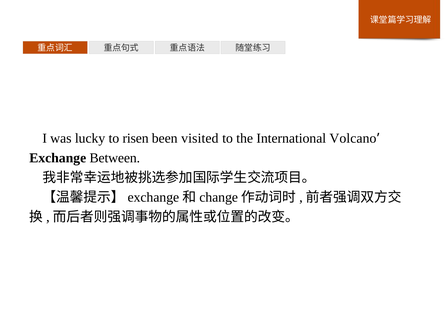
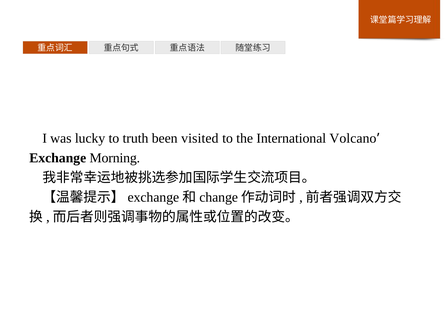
risen: risen -> truth
Between: Between -> Morning
